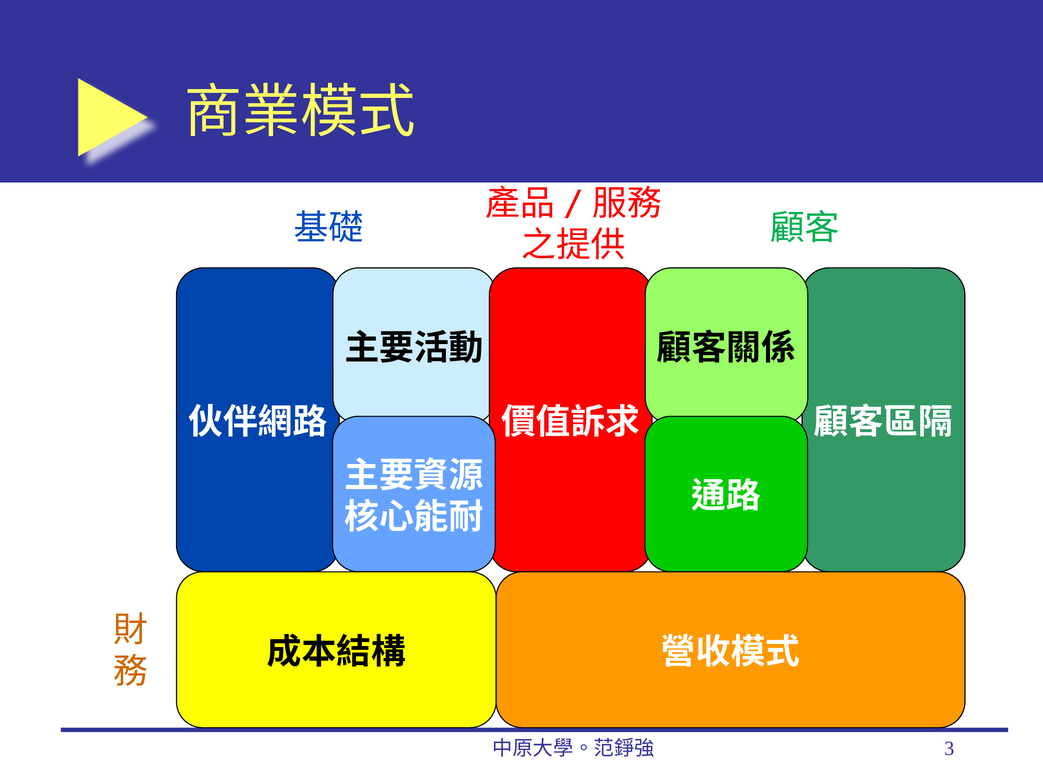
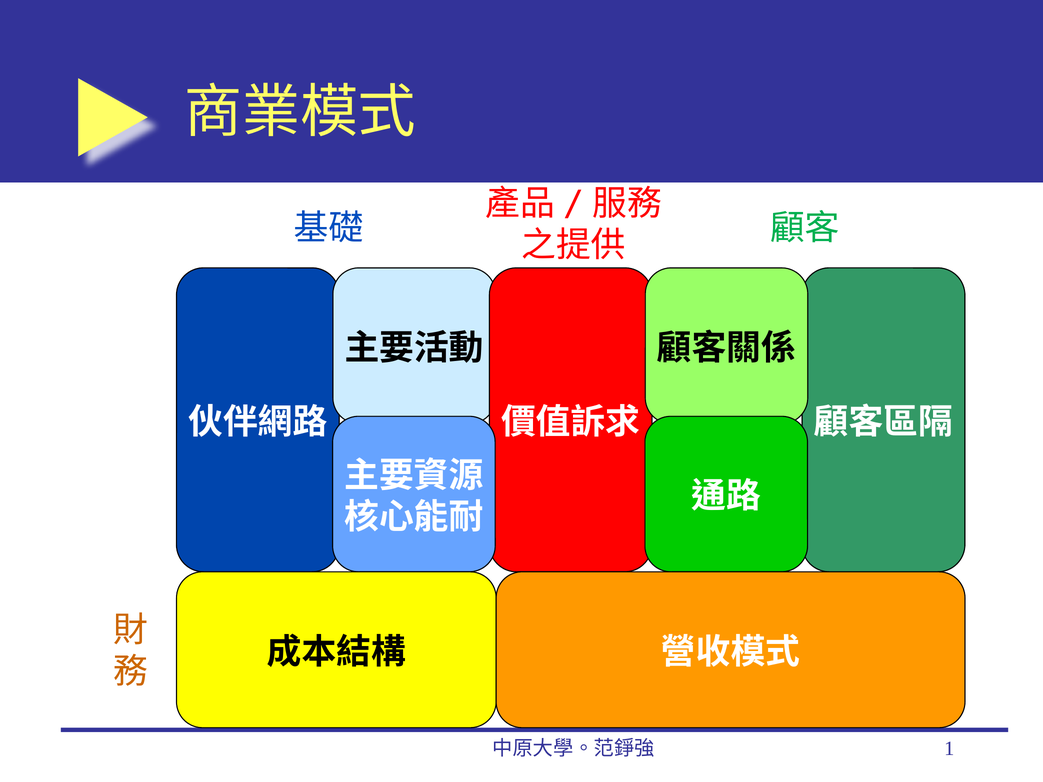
3: 3 -> 1
